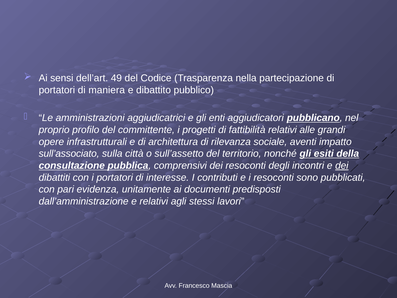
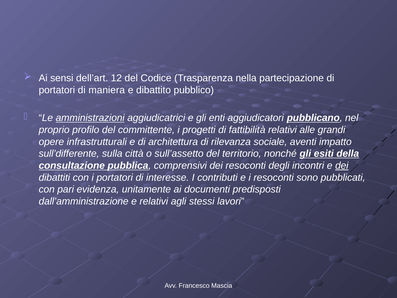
49: 49 -> 12
amministrazioni underline: none -> present
sull’associato: sull’associato -> sull’differente
